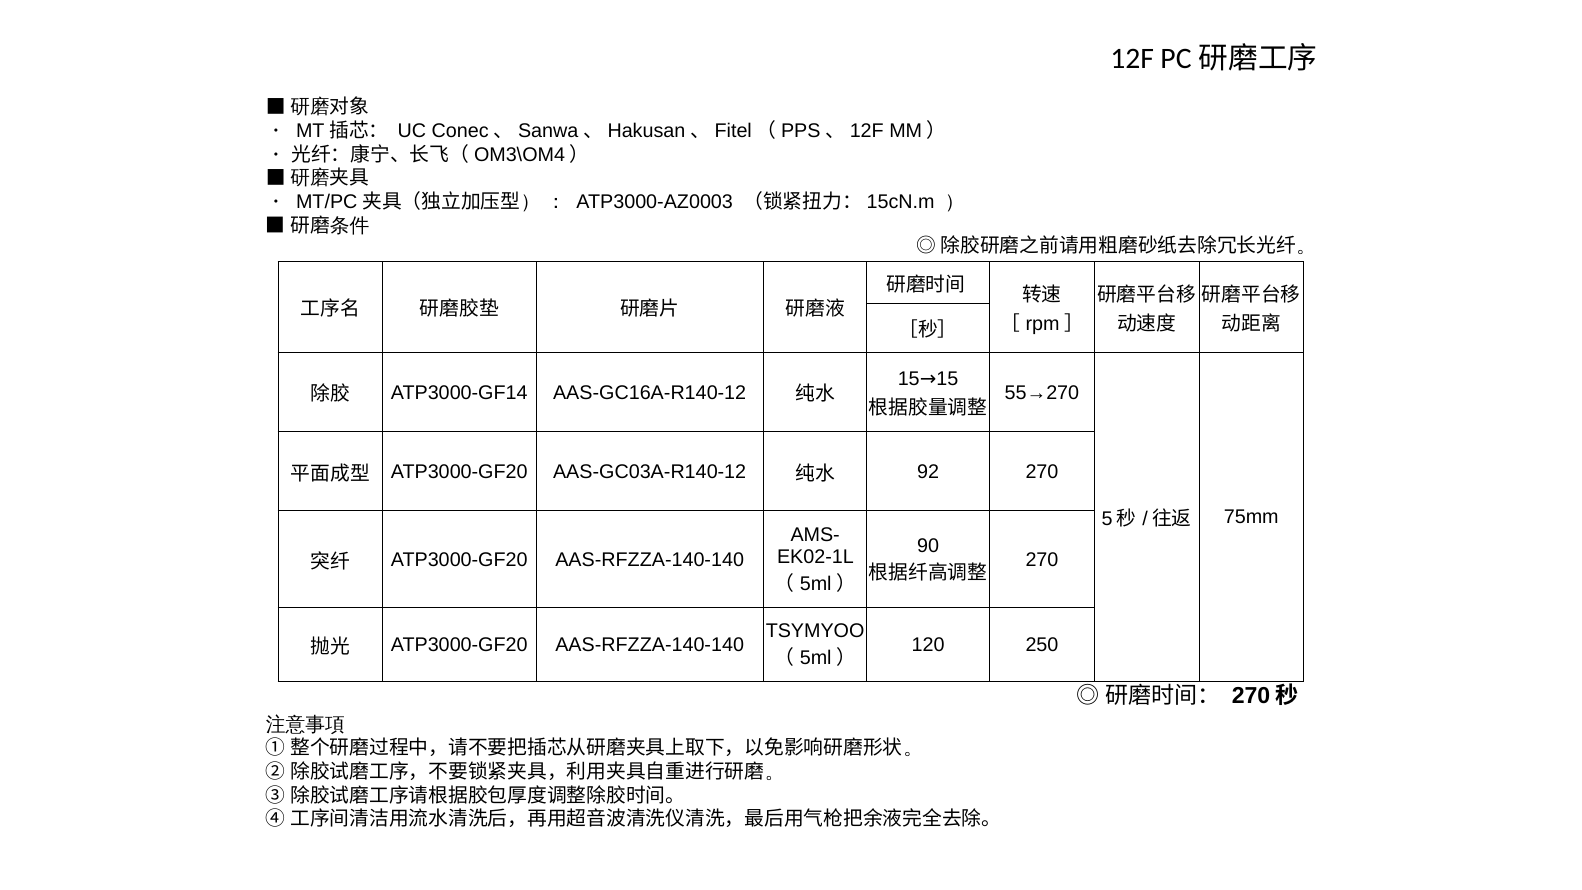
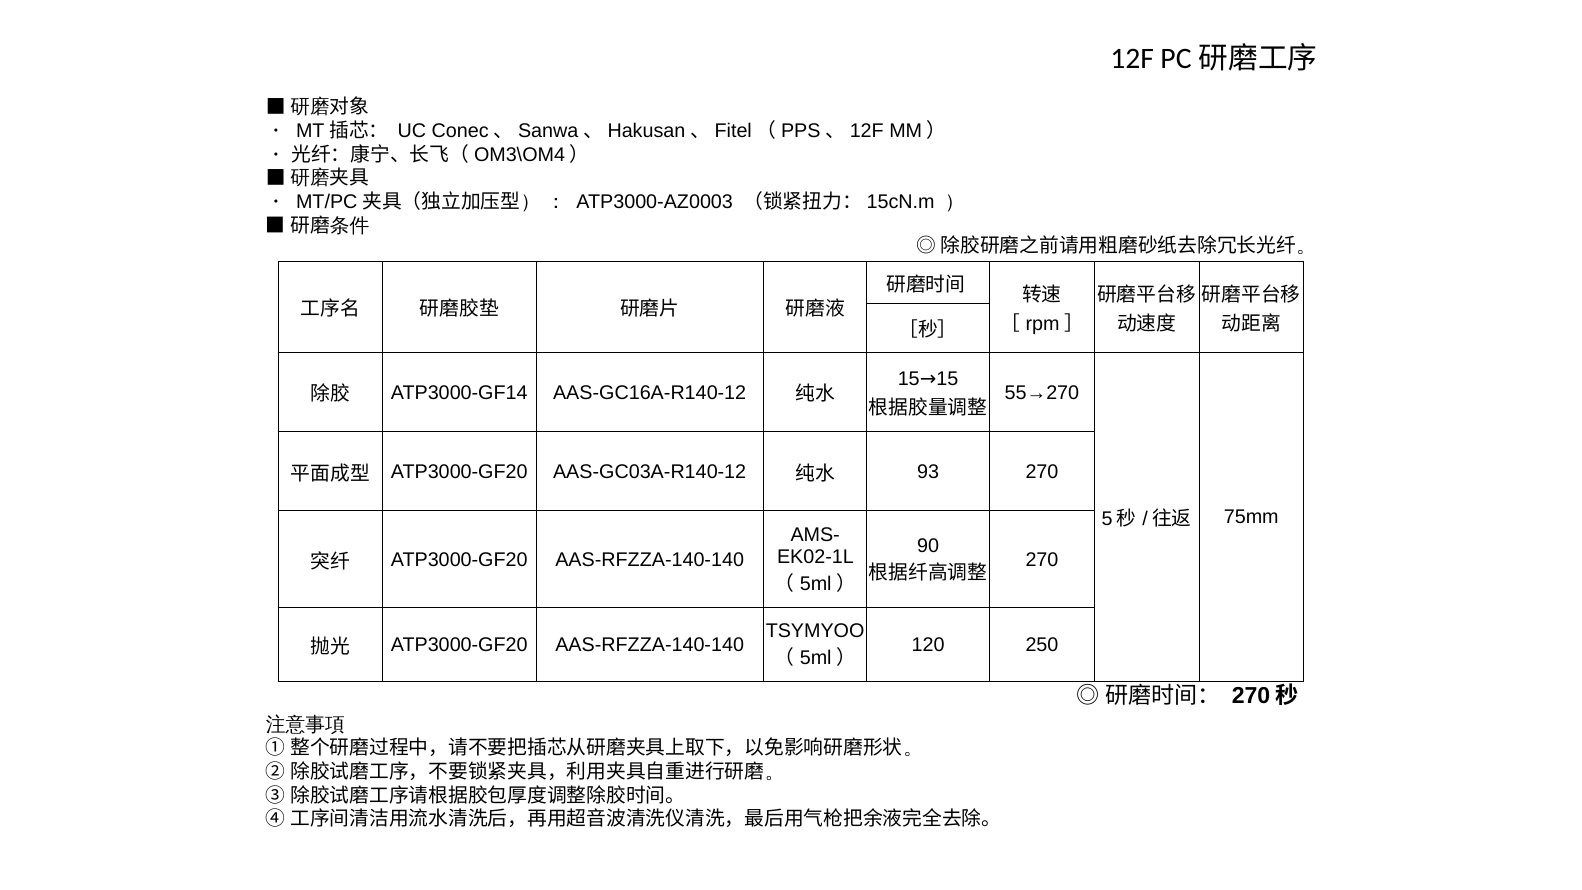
92: 92 -> 93
